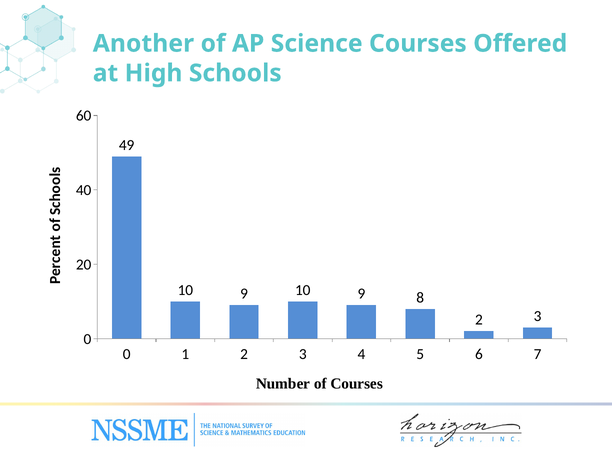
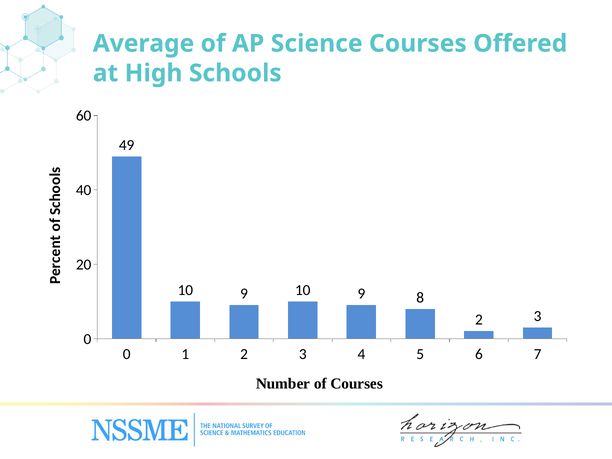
Another: Another -> Average
